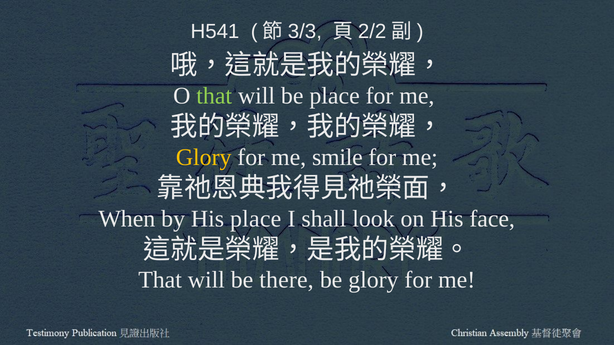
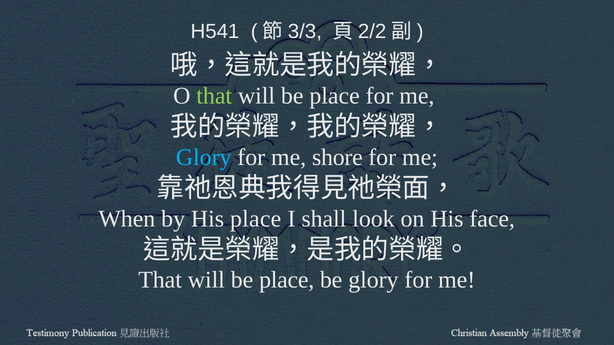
Glory at (204, 157) colour: yellow -> light blue
smile: smile -> shore
there at (286, 280): there -> place
